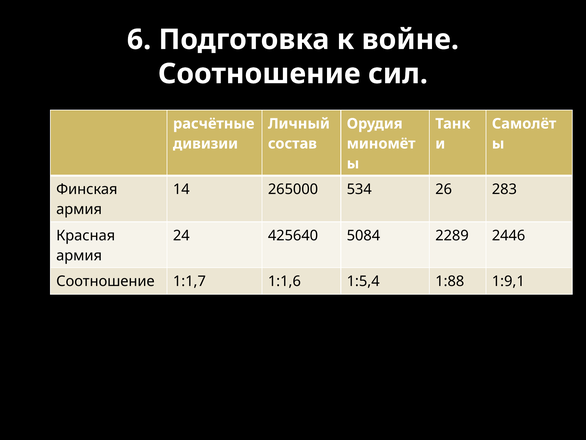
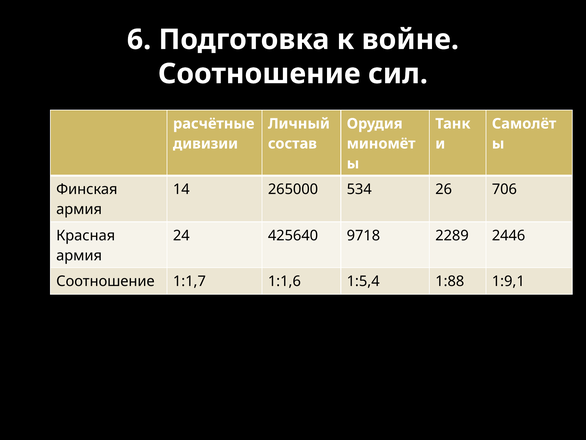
283: 283 -> 706
5084: 5084 -> 9718
